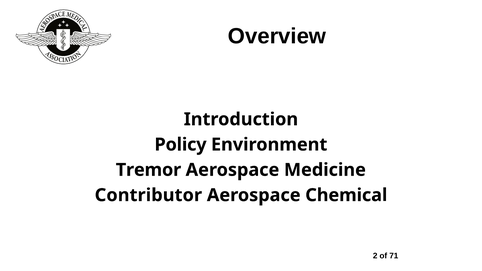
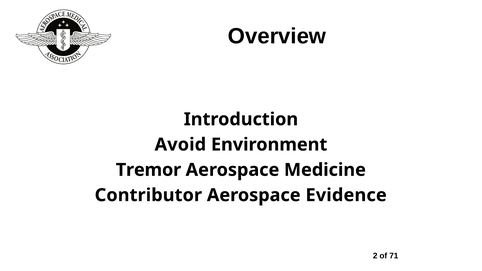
Policy: Policy -> Avoid
Chemical: Chemical -> Evidence
